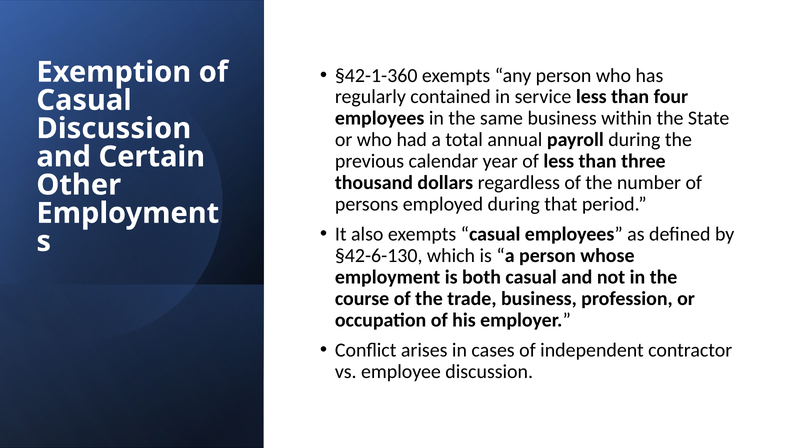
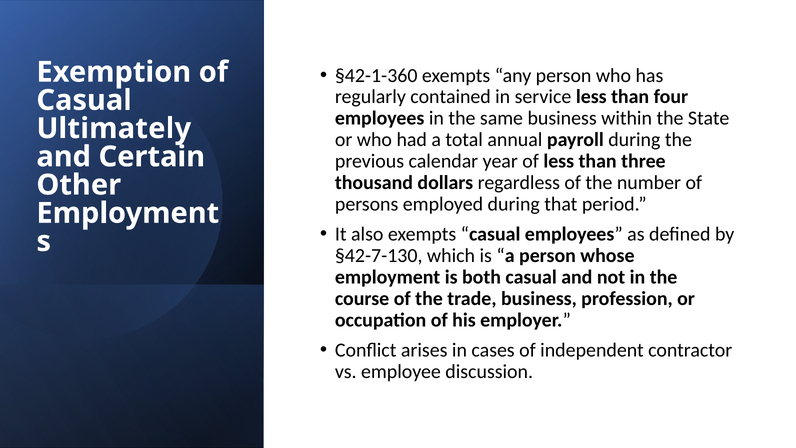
Discussion at (114, 128): Discussion -> Ultimately
§42-6-130: §42-6-130 -> §42-7-130
